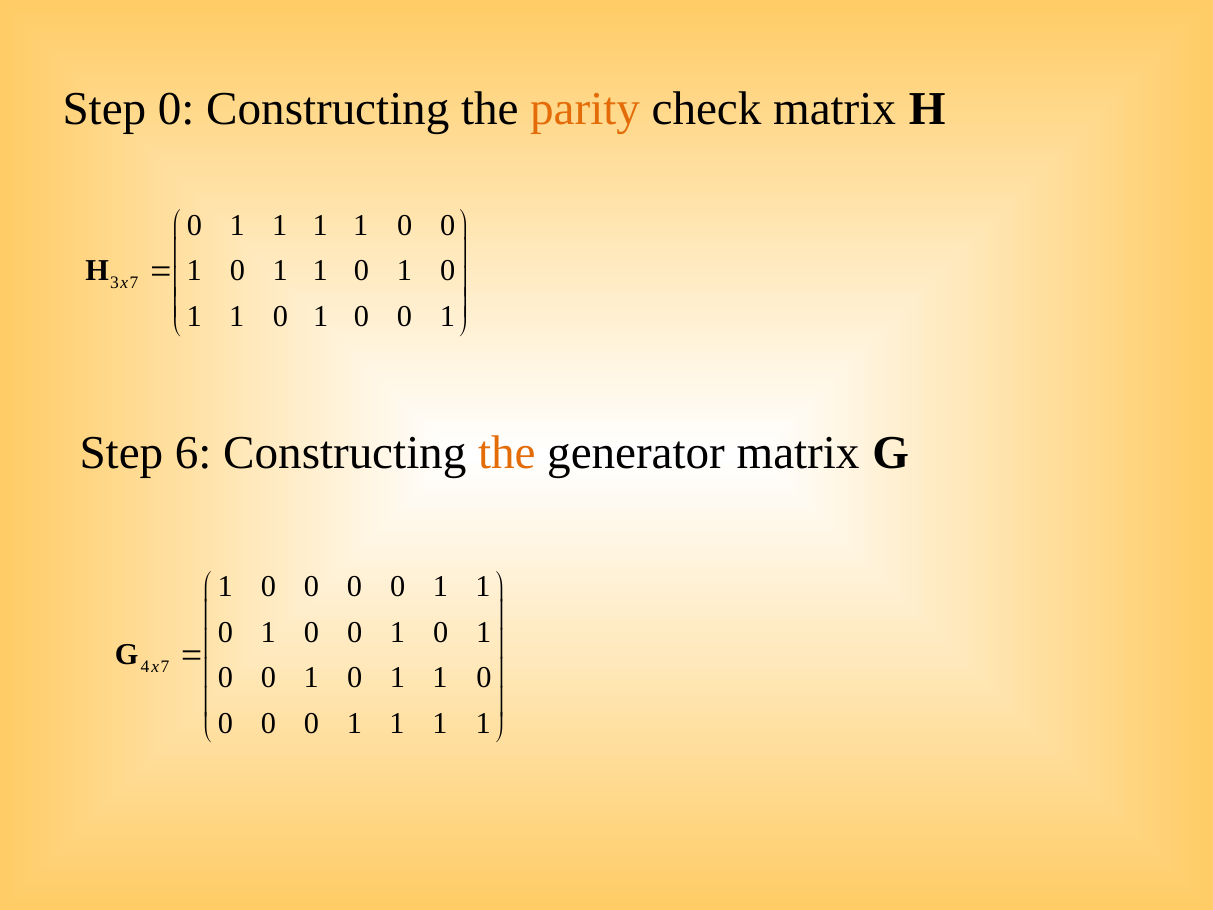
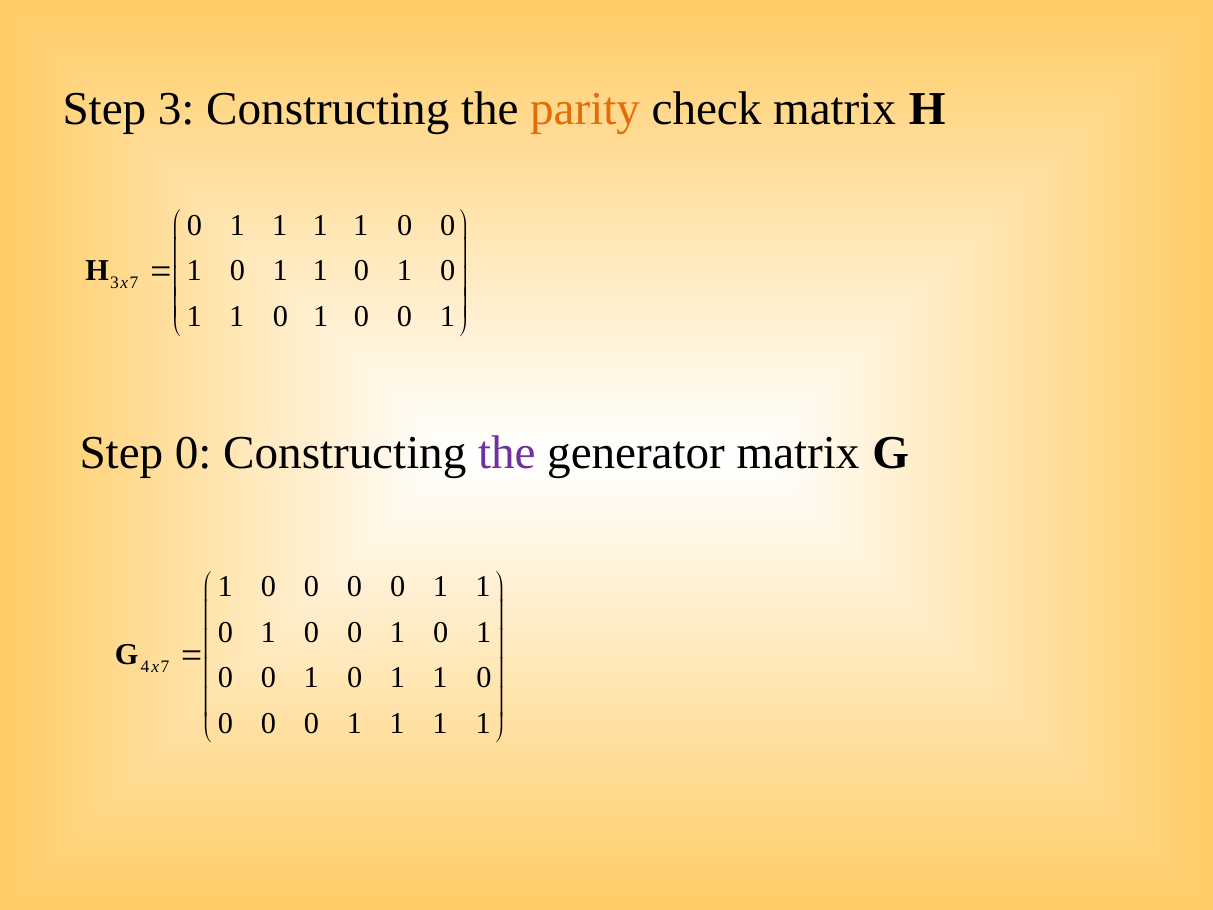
Step 0: 0 -> 3
Step 6: 6 -> 0
the at (507, 453) colour: orange -> purple
